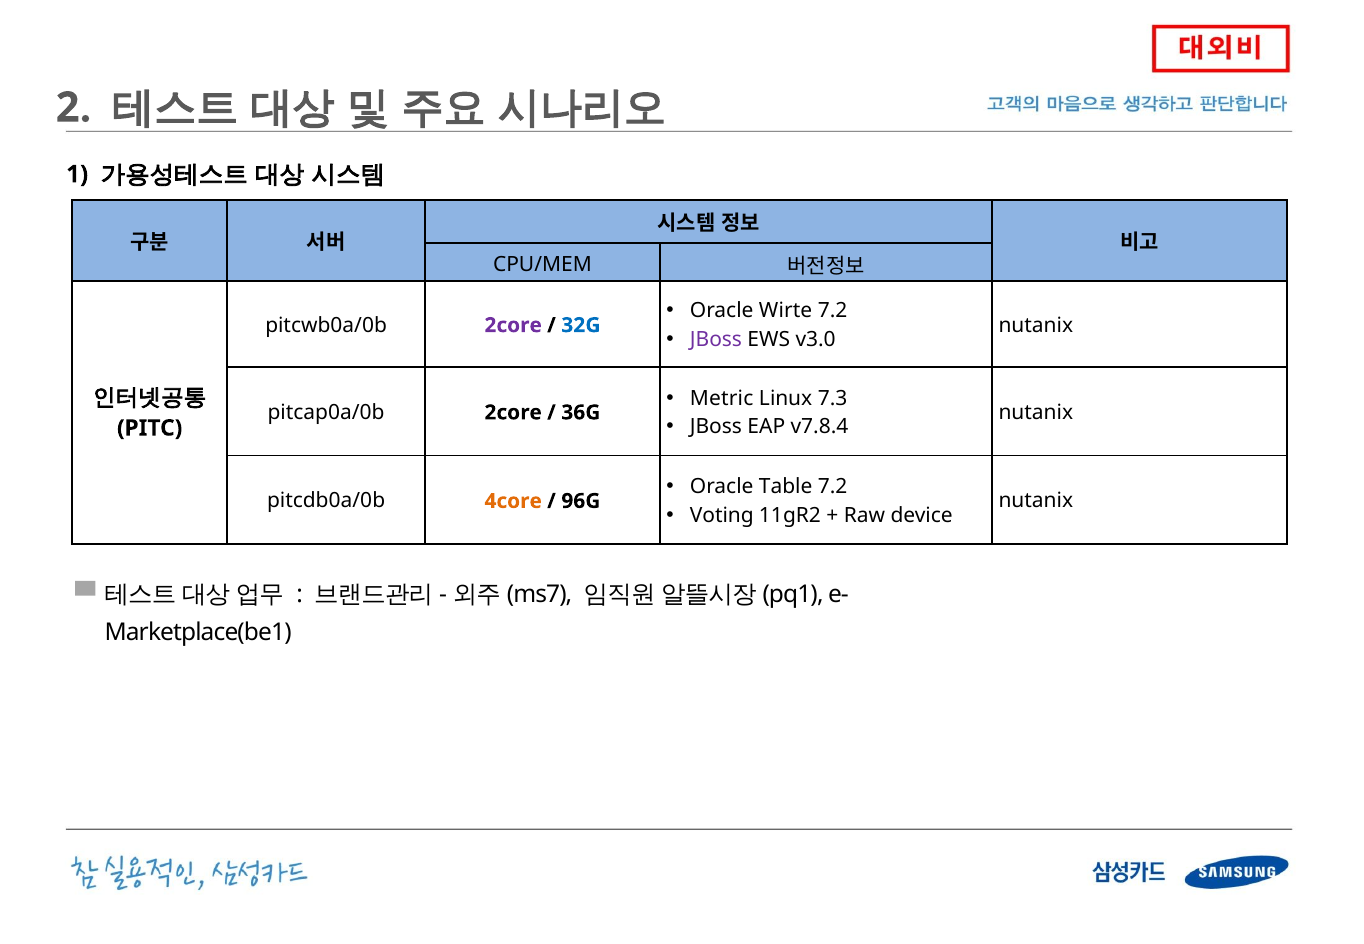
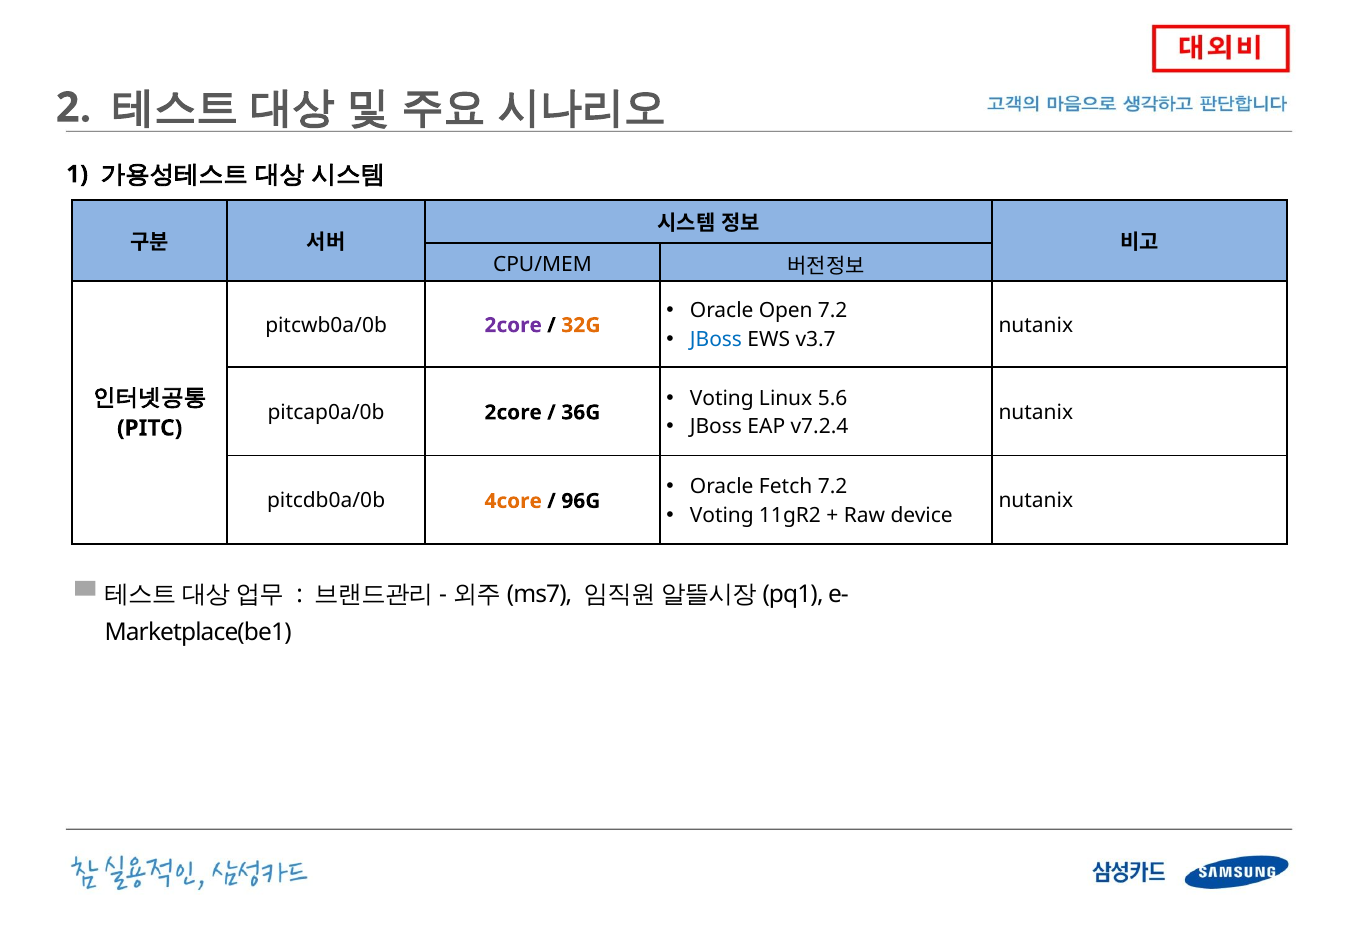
Wirte: Wirte -> Open
32G colour: blue -> orange
JBoss at (716, 340) colour: purple -> blue
v3.0: v3.0 -> v3.7
Metric at (722, 398): Metric -> Voting
7.3: 7.3 -> 5.6
v7.8.4: v7.8.4 -> v7.2.4
Table: Table -> Fetch
